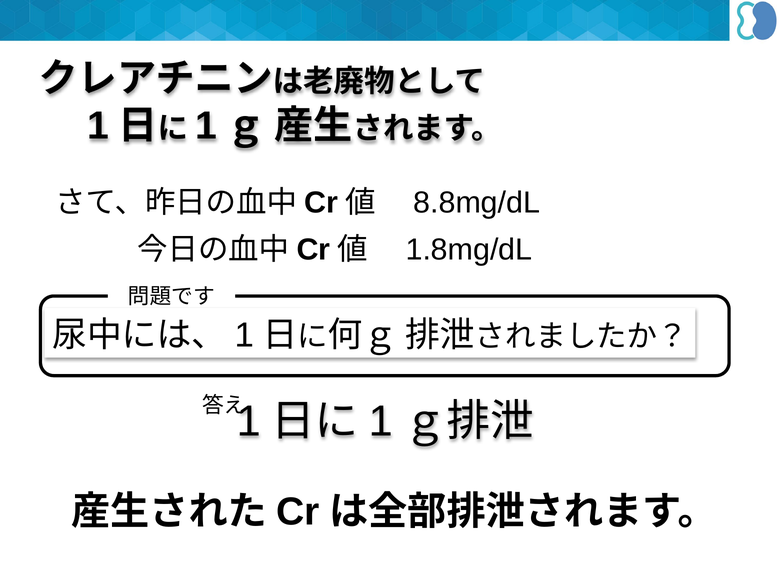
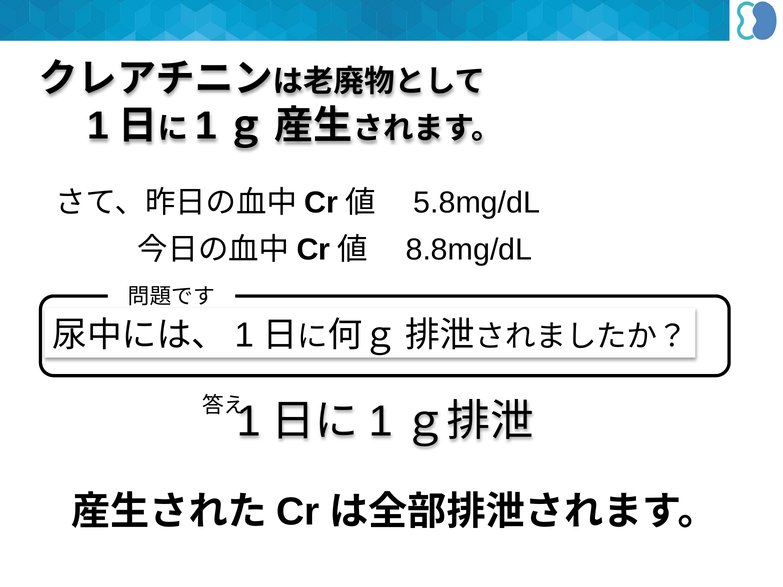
8.8mg/dL: 8.8mg/dL -> 5.8mg/dL
1.8mg/dL: 1.8mg/dL -> 8.8mg/dL
